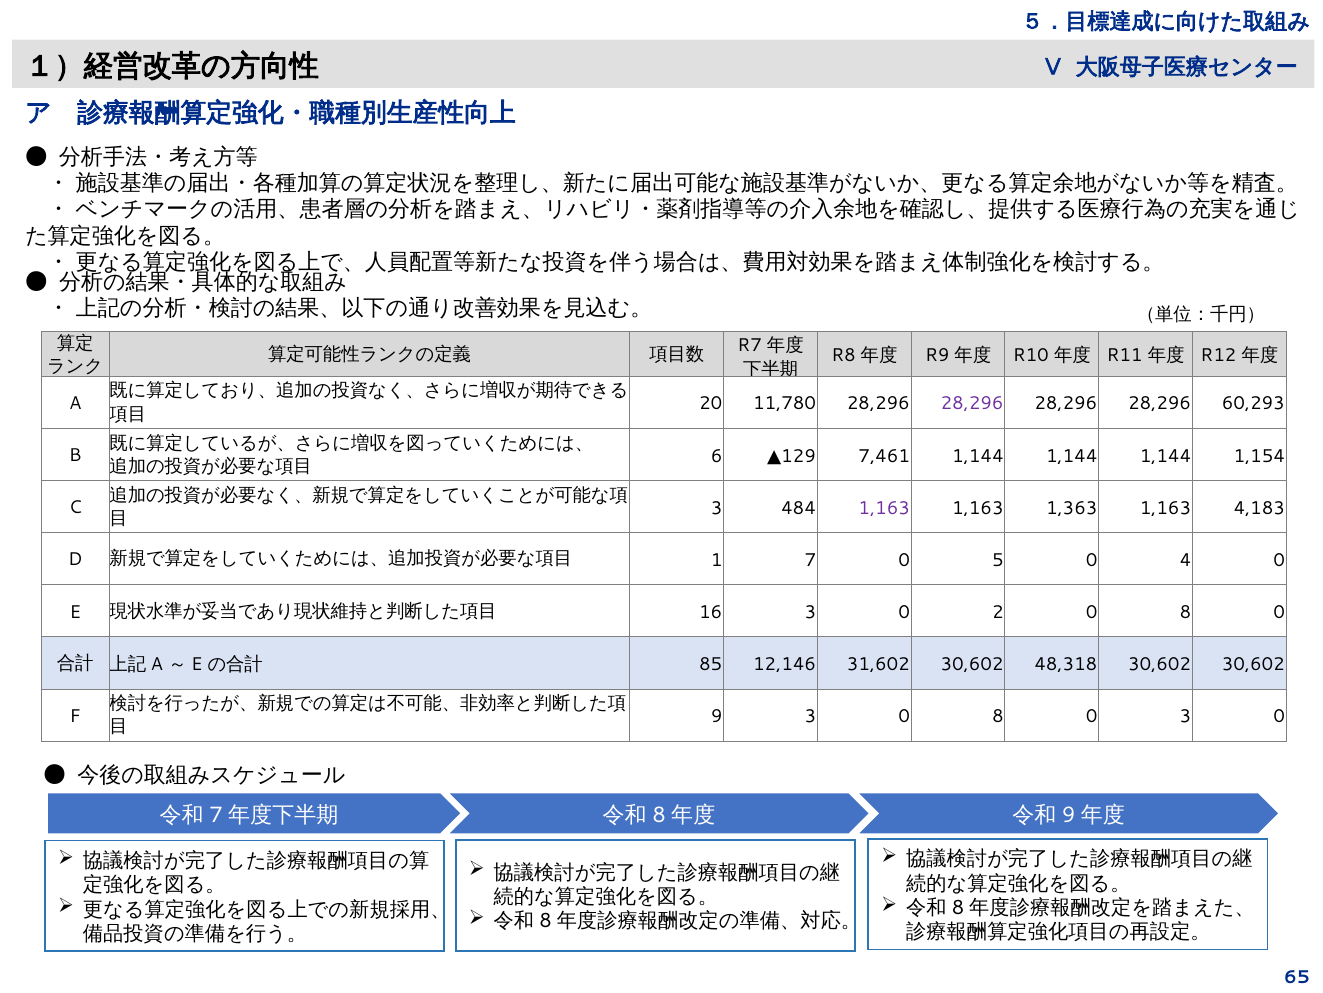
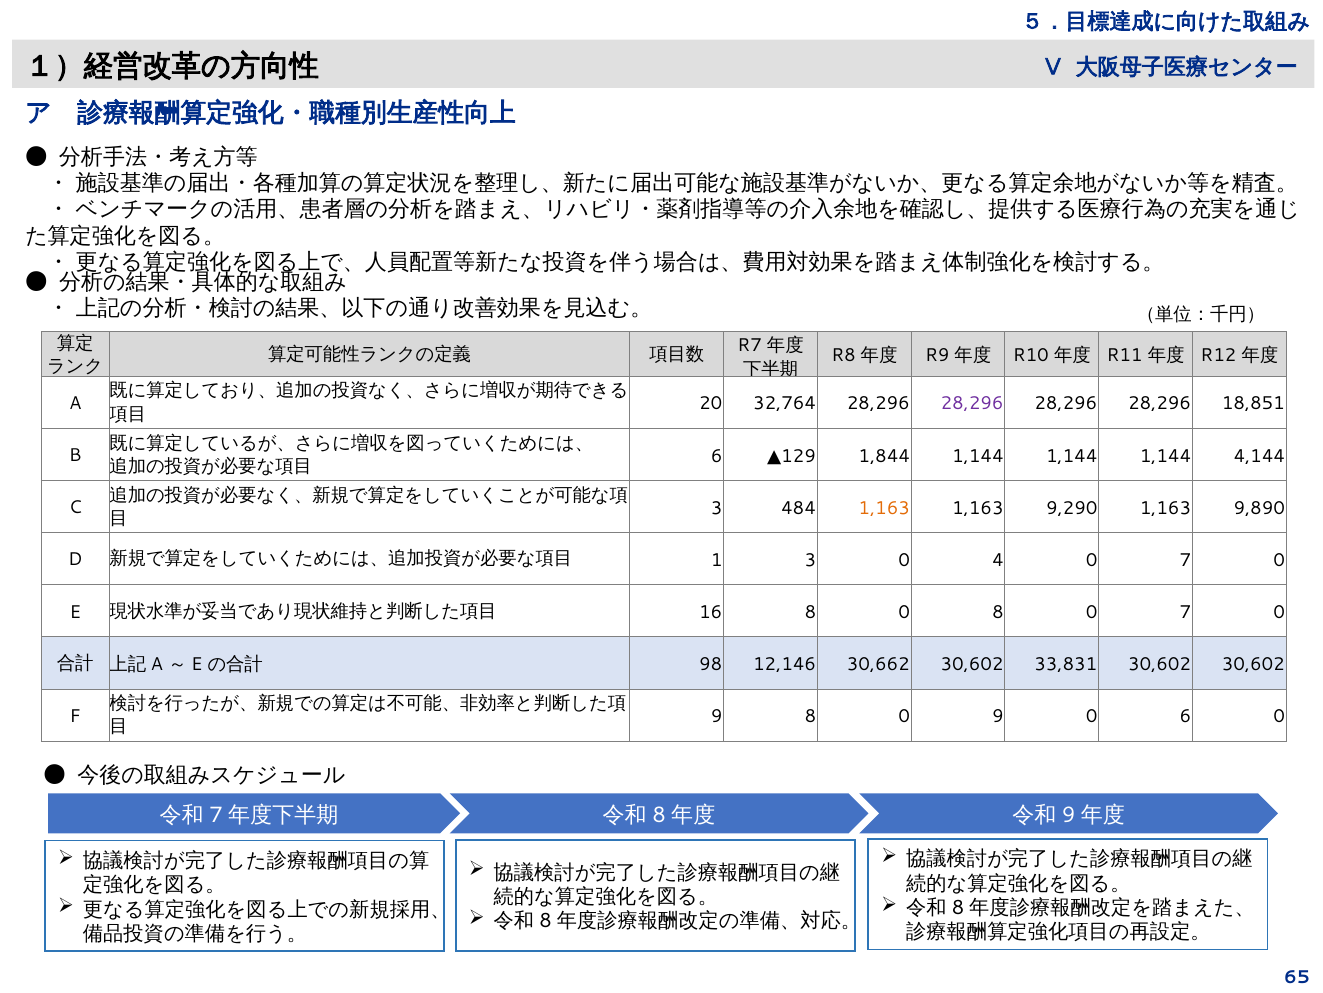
11,780: 11,780 -> 32,764
60,293: 60,293 -> 18,851
7,461: 7,461 -> 1,844
1,154: 1,154 -> 4,144
1,163 at (884, 508) colour: purple -> orange
1,363: 1,363 -> 9,290
4,183: 4,183 -> 9,890
1 7: 7 -> 3
5: 5 -> 4
4 at (1185, 560): 4 -> 7
16 3: 3 -> 8
0 2: 2 -> 8
8 at (1185, 612): 8 -> 7
85: 85 -> 98
31,602: 31,602 -> 30,662
48,318: 48,318 -> 33,831
9 3: 3 -> 8
8 at (998, 716): 8 -> 9
0 3: 3 -> 6
